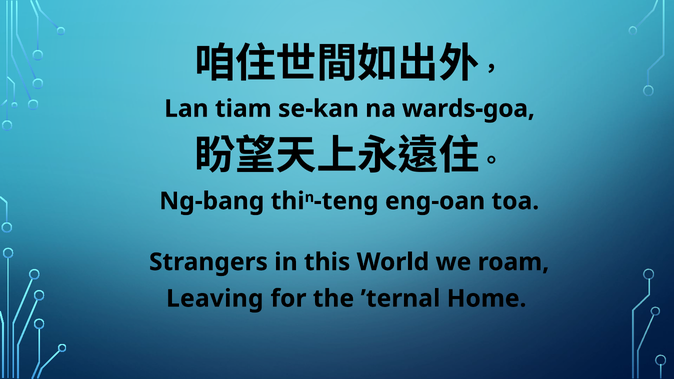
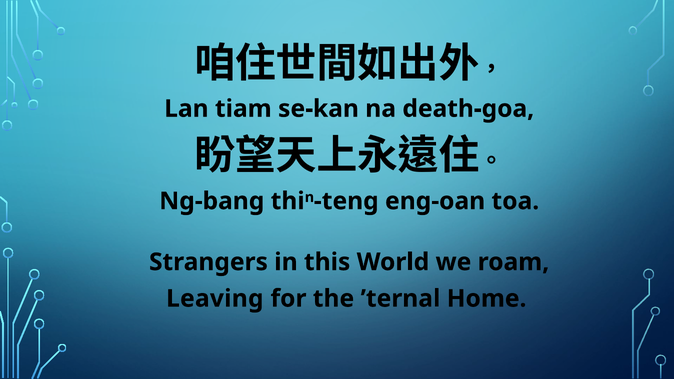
wards-goa: wards-goa -> death-goa
